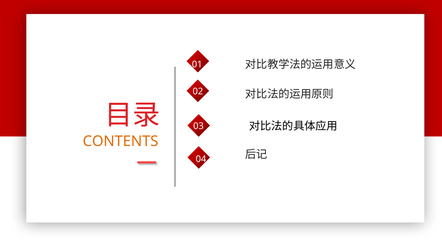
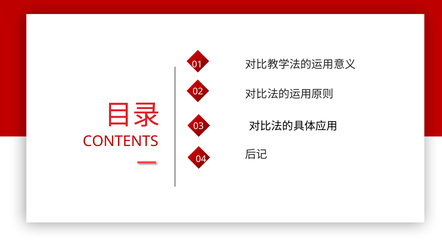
CONTENTS colour: orange -> red
